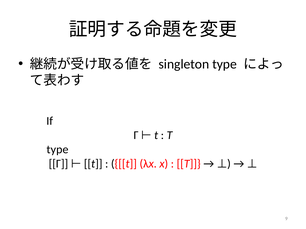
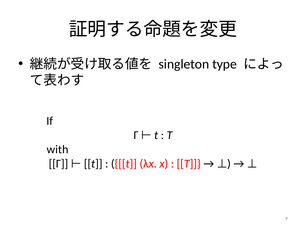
type at (57, 150): type -> with
